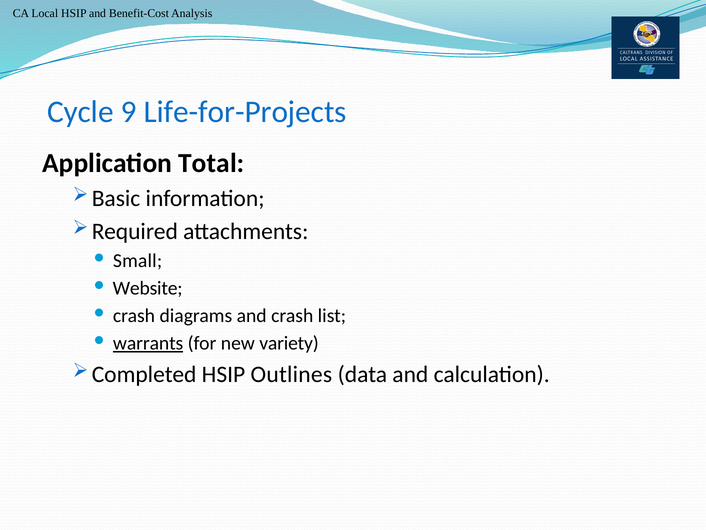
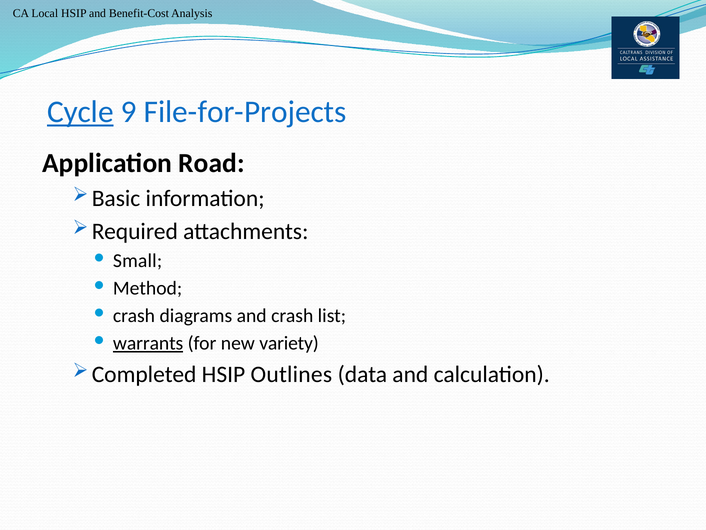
Cycle underline: none -> present
Life-for-Projects: Life-for-Projects -> File-for-Projects
Total: Total -> Road
Website: Website -> Method
